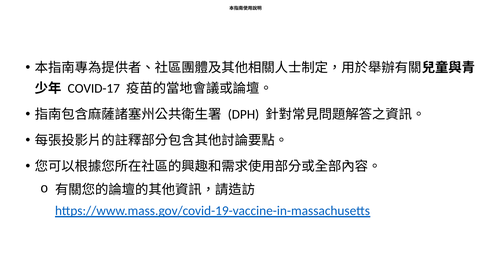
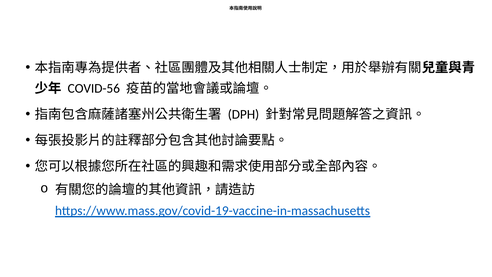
COVID-17: COVID-17 -> COVID-56
